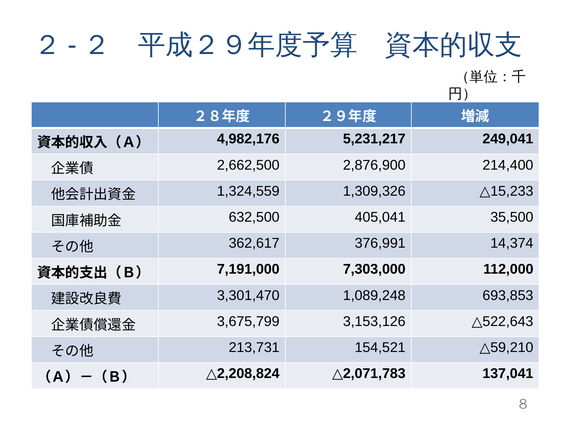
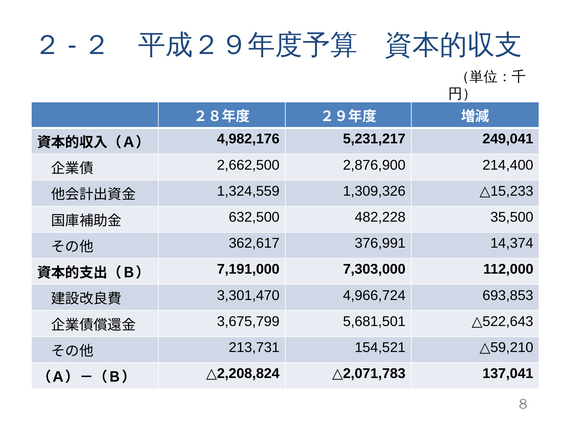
405,041: 405,041 -> 482,228
1,089,248: 1,089,248 -> 4,966,724
3,153,126: 3,153,126 -> 5,681,501
